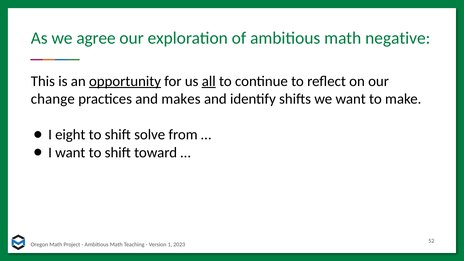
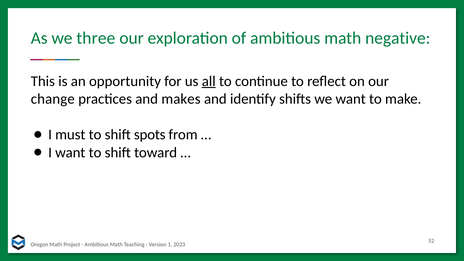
agree: agree -> three
opportunity underline: present -> none
eight: eight -> must
solve: solve -> spots
